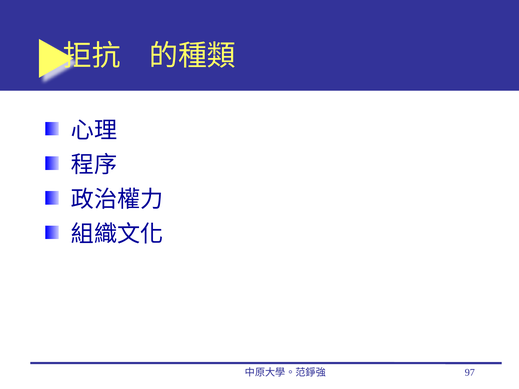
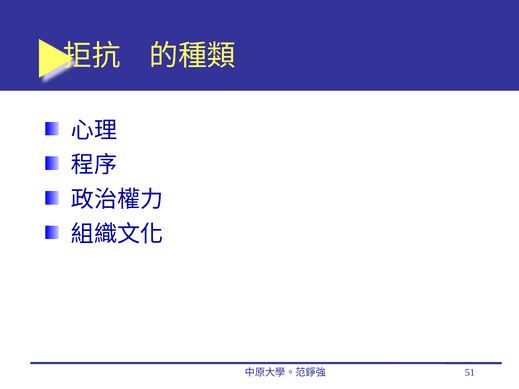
97: 97 -> 51
